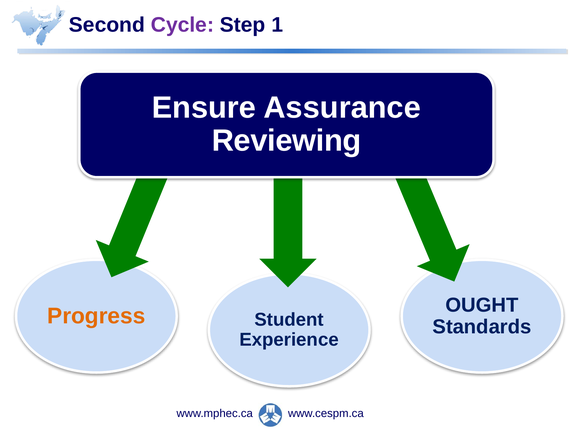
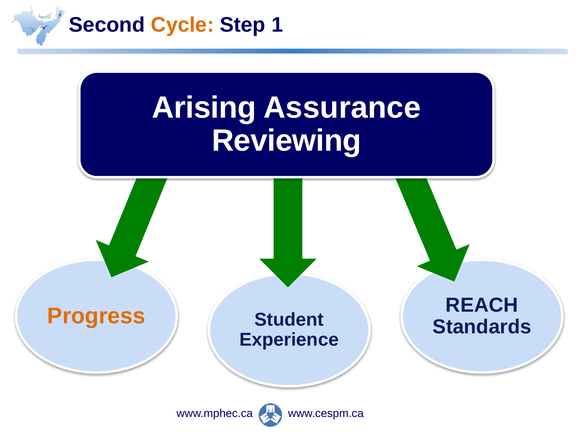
Cycle colour: purple -> orange
Ensure: Ensure -> Arising
OUGHT: OUGHT -> REACH
